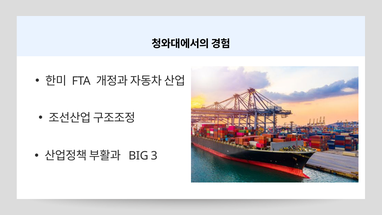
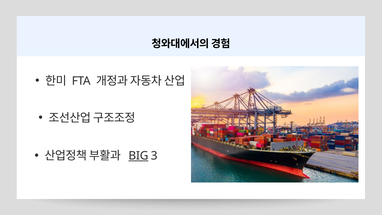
BIG underline: none -> present
